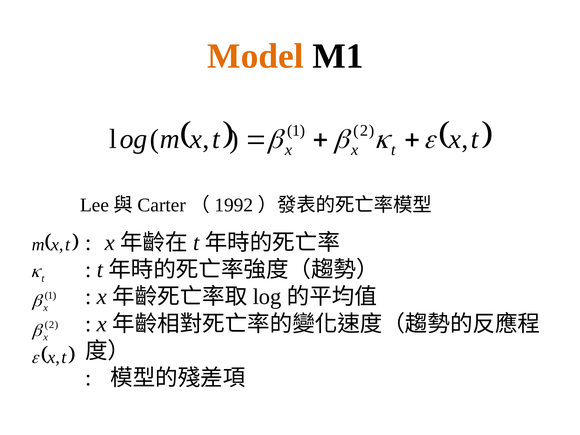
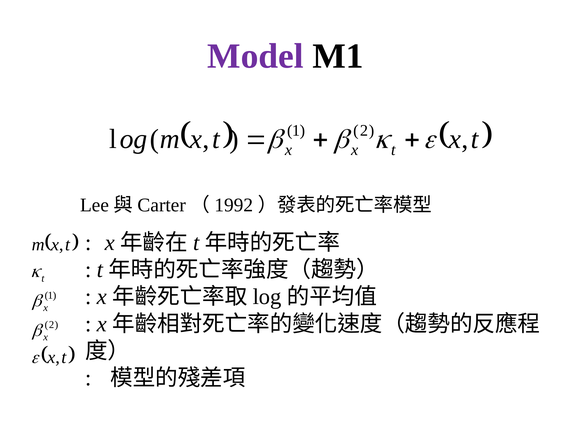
Model colour: orange -> purple
